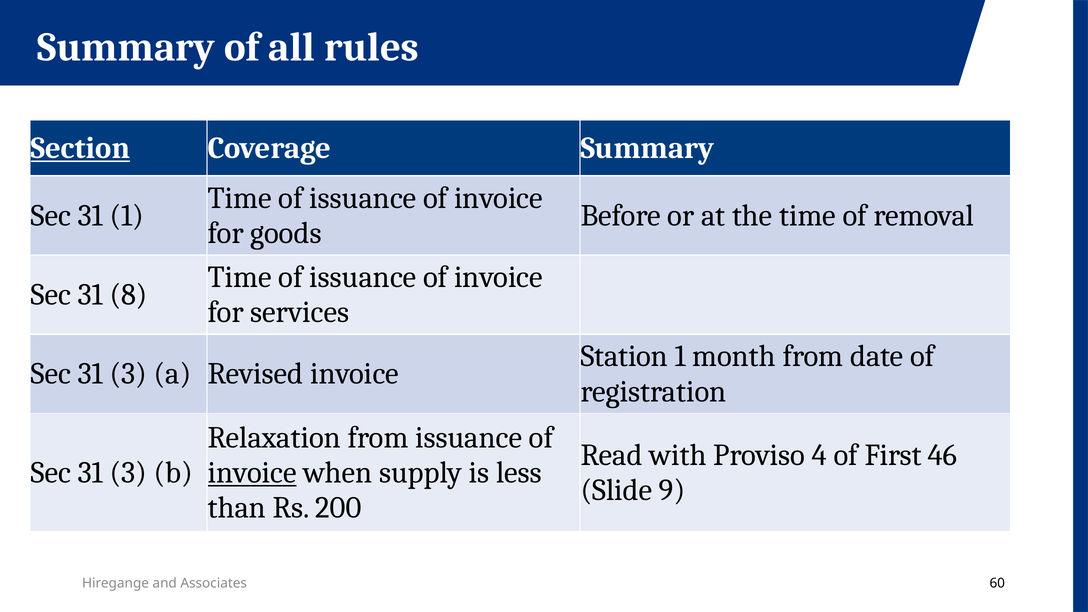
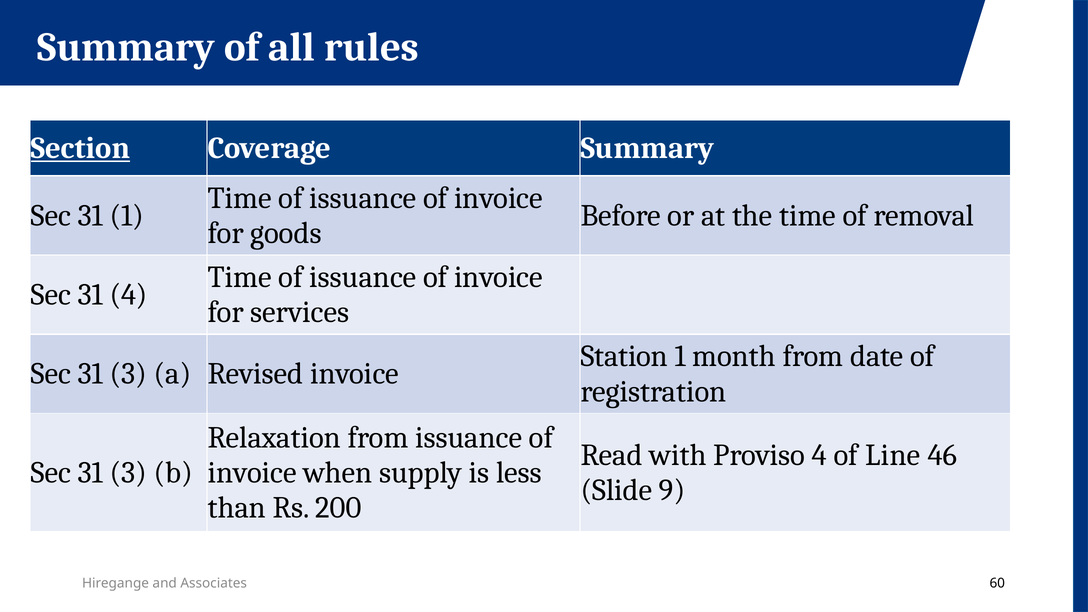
31 8: 8 -> 4
First: First -> Line
invoice at (252, 473) underline: present -> none
